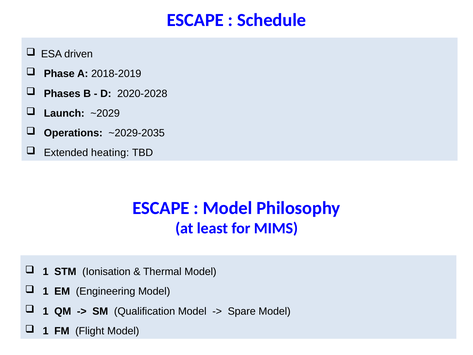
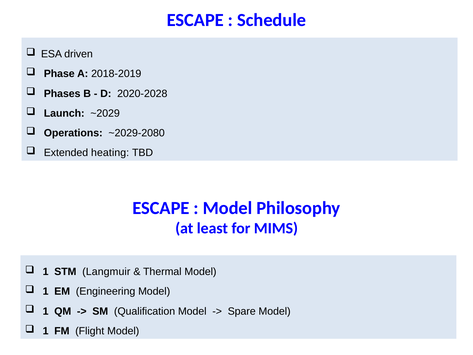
~2029-2035: ~2029-2035 -> ~2029-2080
Ionisation: Ionisation -> Langmuir
